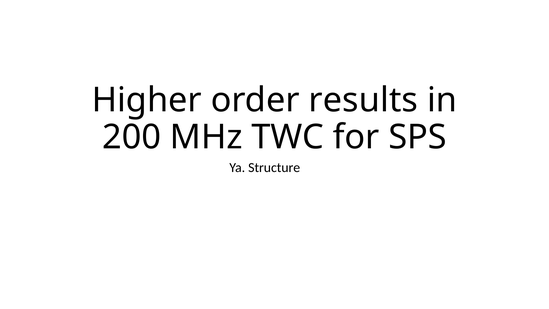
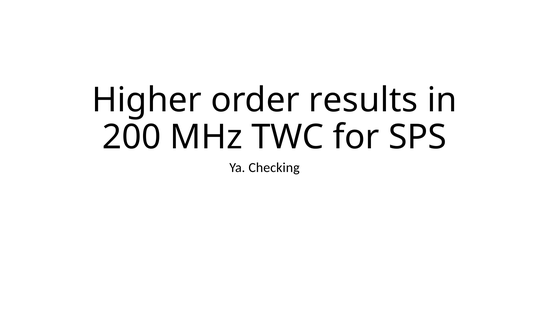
Structure: Structure -> Checking
